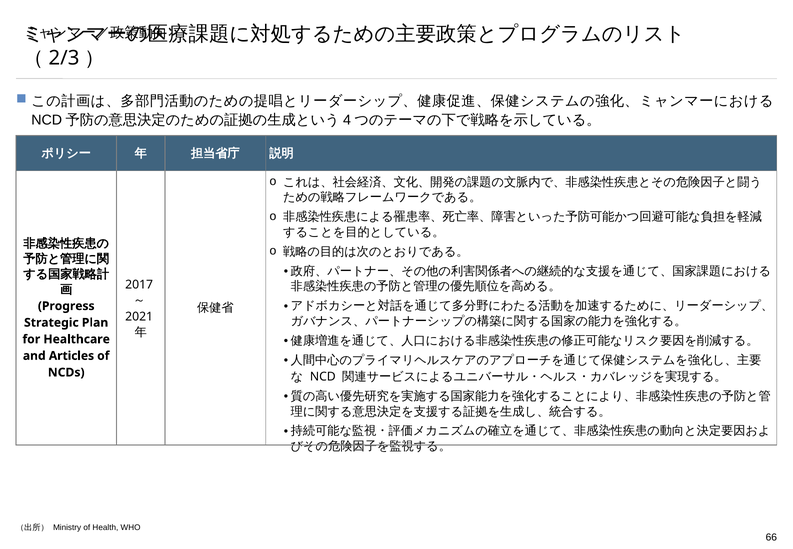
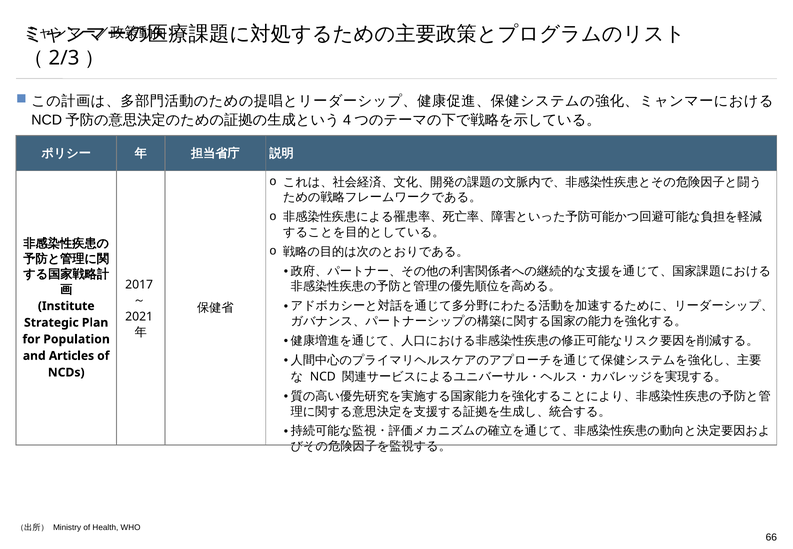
Progress: Progress -> Institute
Healthcare: Healthcare -> Population
